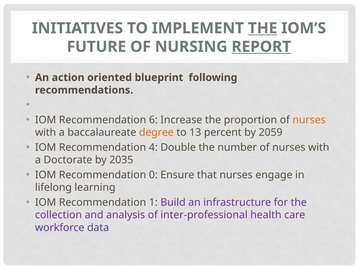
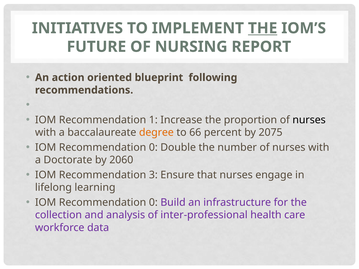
REPORT underline: present -> none
6: 6 -> 1
nurses at (309, 120) colour: orange -> black
13: 13 -> 66
2059: 2059 -> 2075
4 at (153, 148): 4 -> 0
2035: 2035 -> 2060
0: 0 -> 3
1 at (153, 203): 1 -> 0
